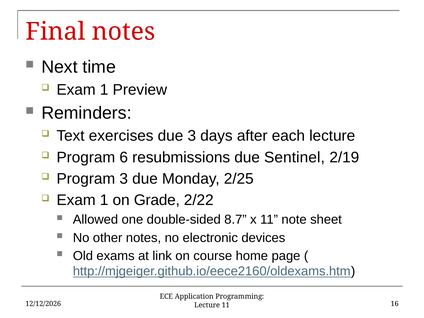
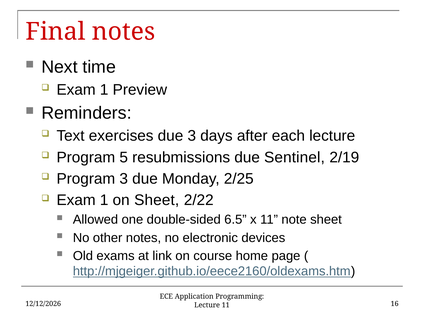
6: 6 -> 5
on Grade: Grade -> Sheet
8.7: 8.7 -> 6.5
